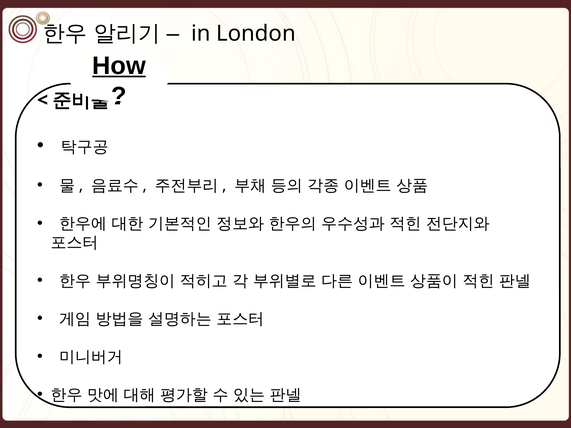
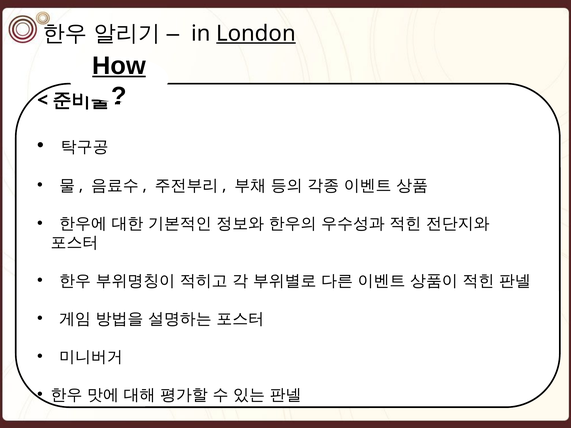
London underline: none -> present
